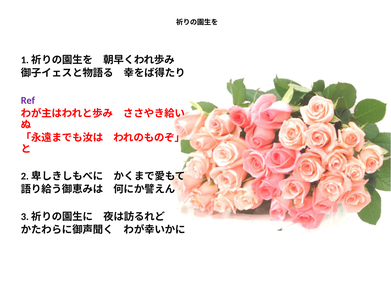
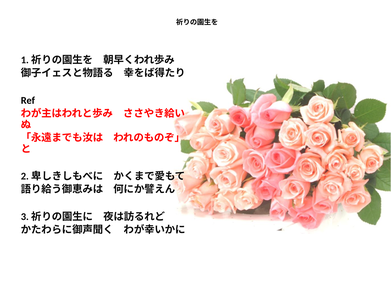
Ref colour: purple -> black
